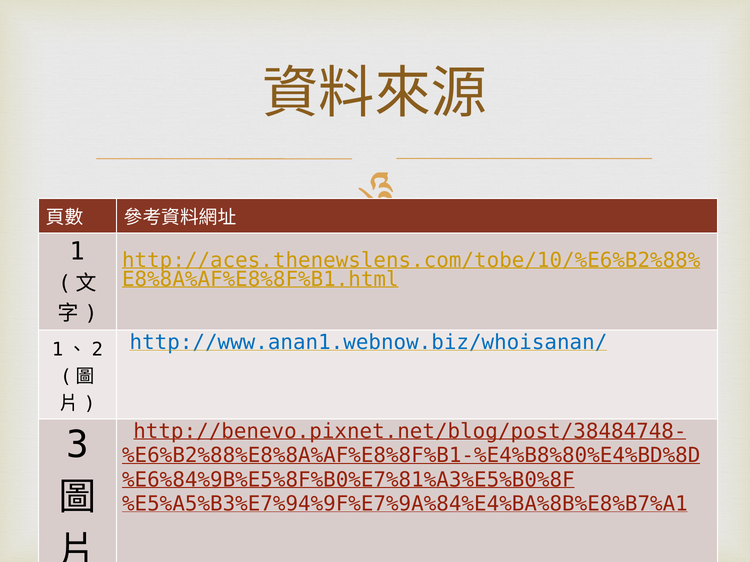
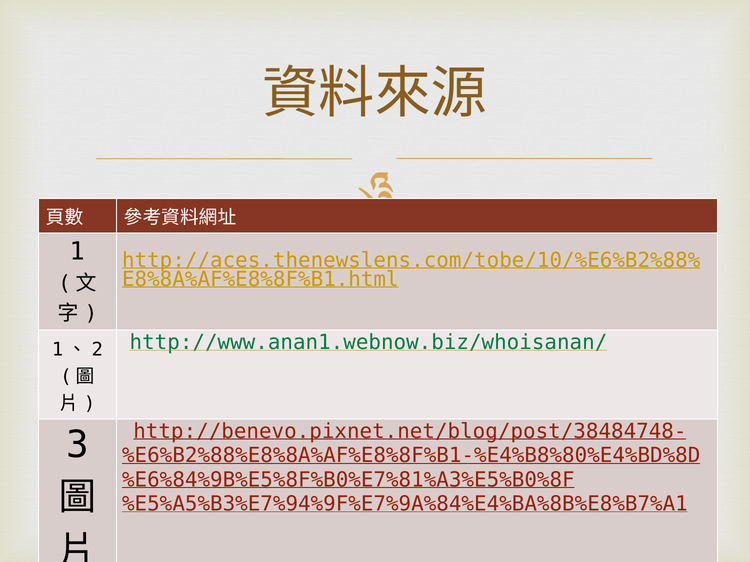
http://www.anan1.webnow.biz/whoisanan/ colour: blue -> green
